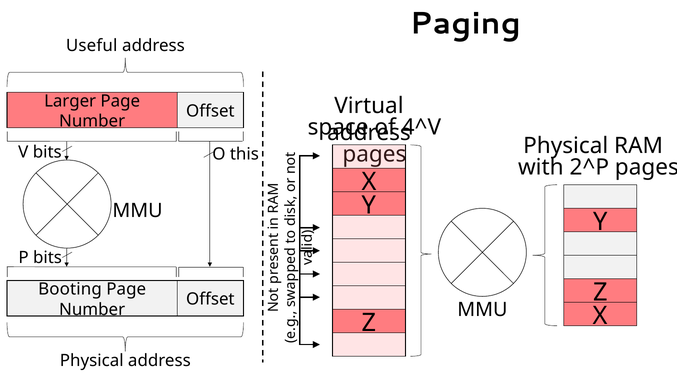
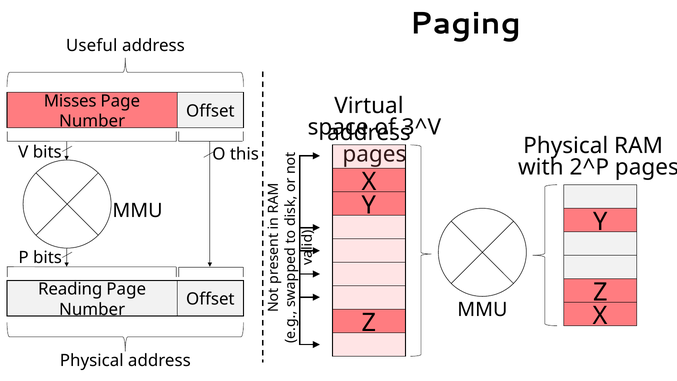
Larger: Larger -> Misses
4^V: 4^V -> 3^V
Booting: Booting -> Reading
